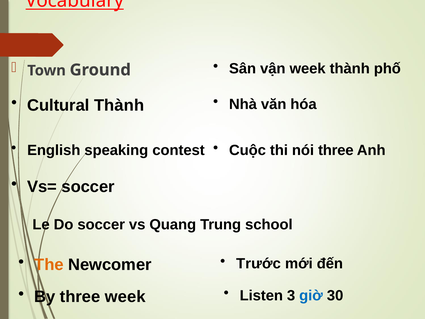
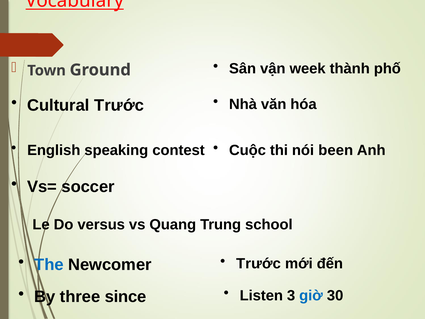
Cultural Thành: Thành -> Trước
nói three: three -> been
Do soccer: soccer -> versus
The colour: orange -> blue
three week: week -> since
